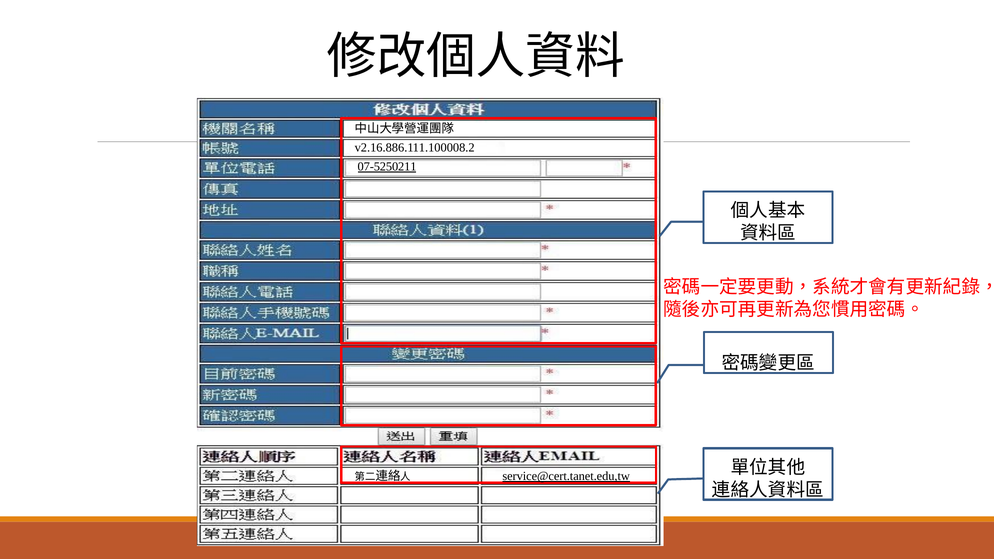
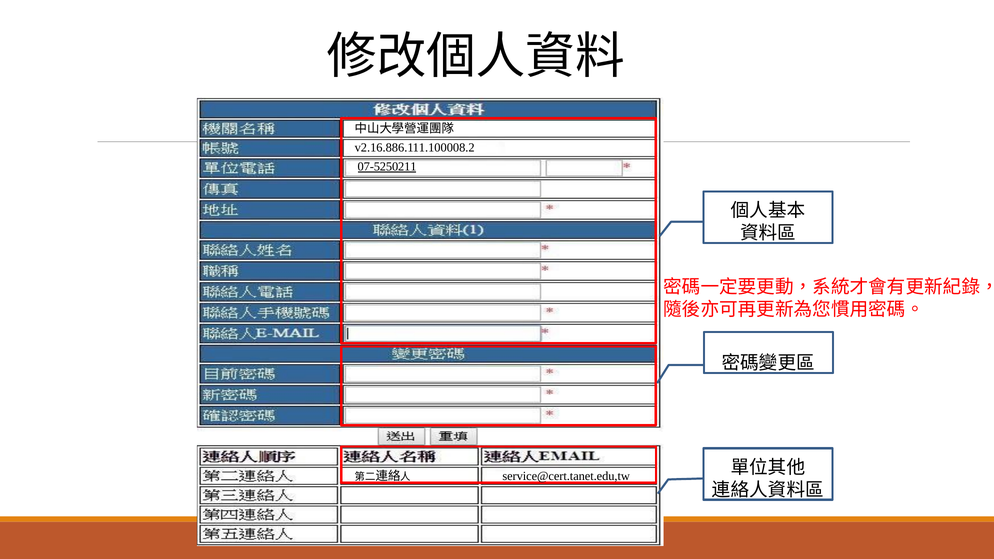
service@cert.tanet.edu,tw underline: present -> none
